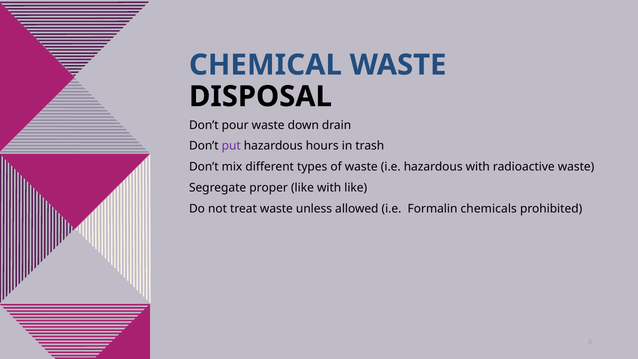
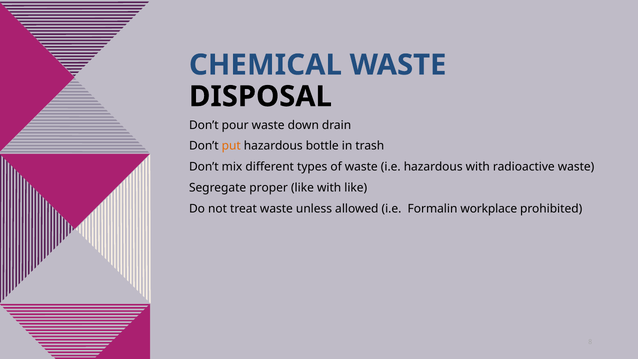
put colour: purple -> orange
hours: hours -> bottle
chemicals: chemicals -> workplace
